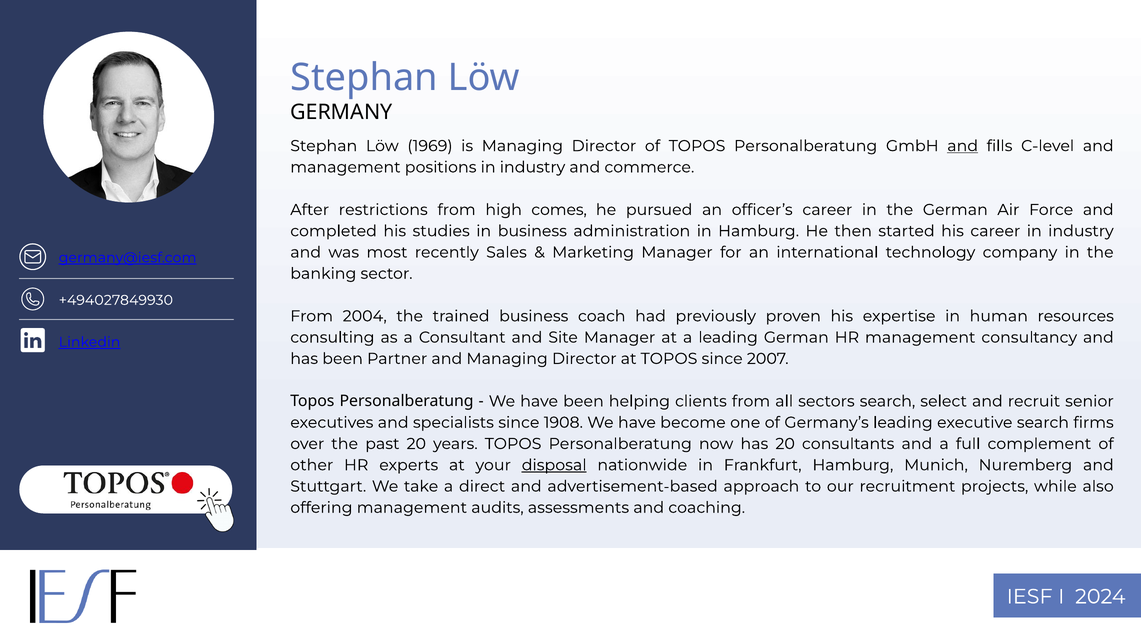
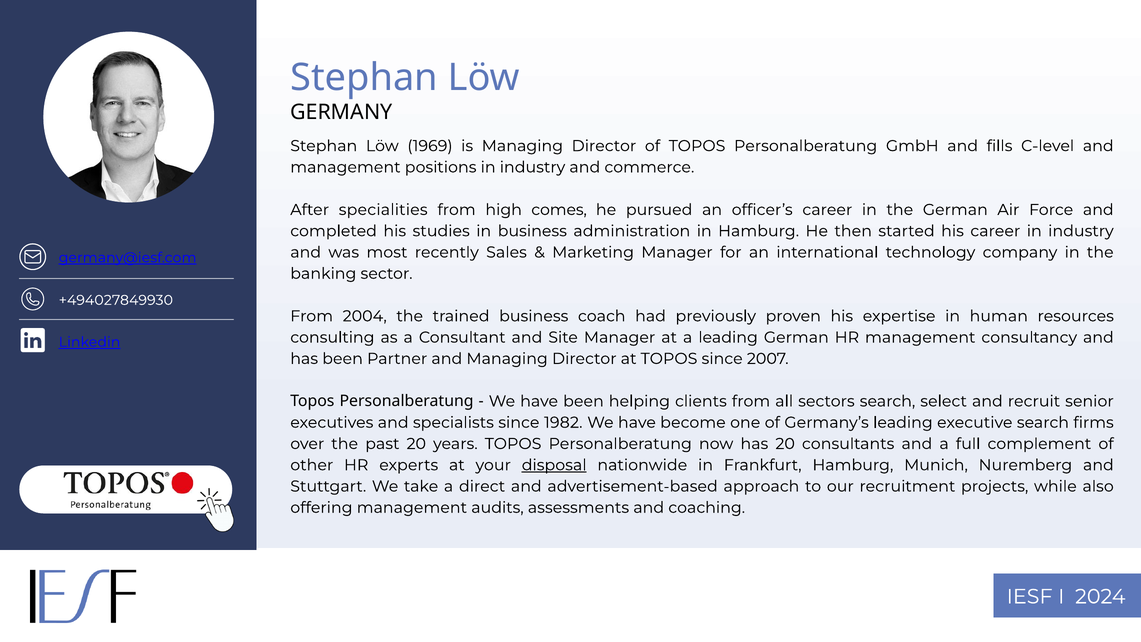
and at (963, 146) underline: present -> none
restrictions: restrictions -> specialities
1908: 1908 -> 1982
